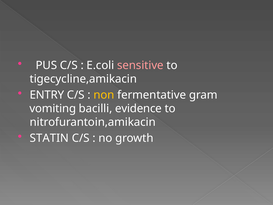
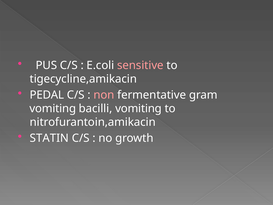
ENTRY: ENTRY -> PEDAL
non colour: yellow -> pink
bacilli evidence: evidence -> vomiting
